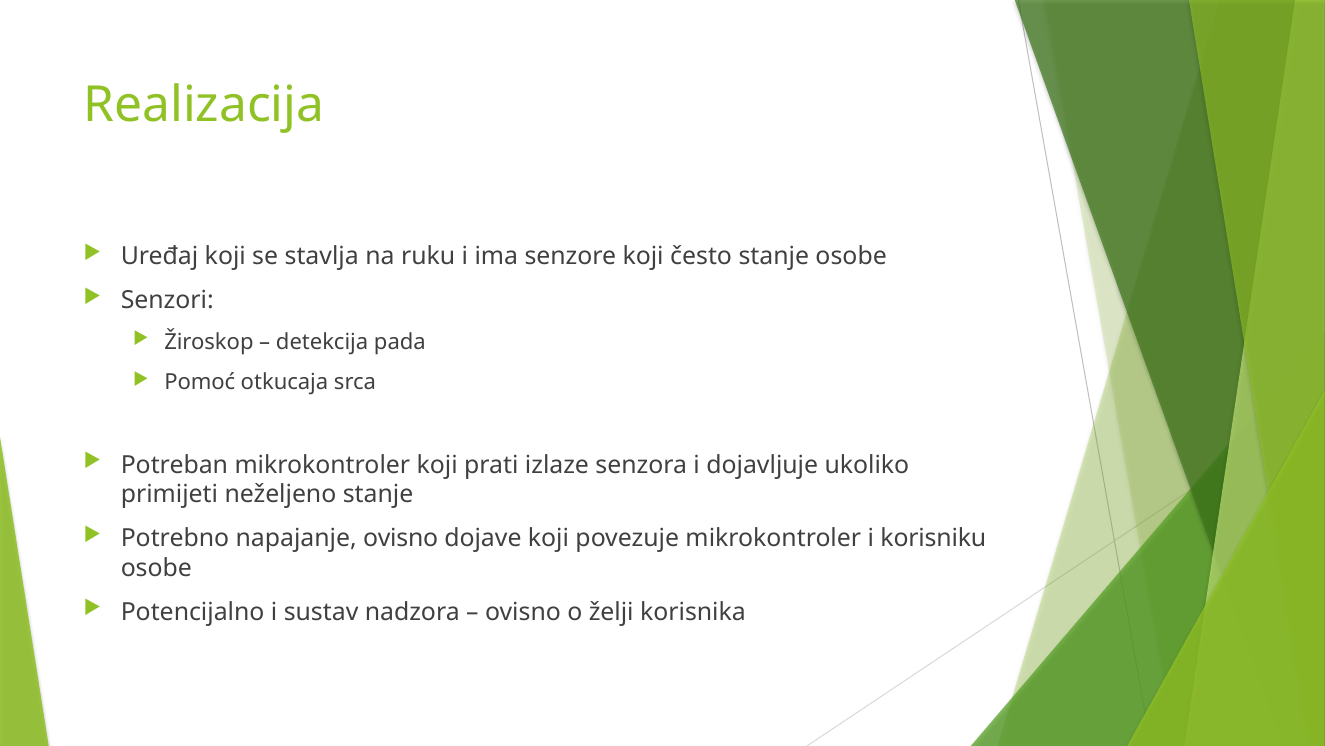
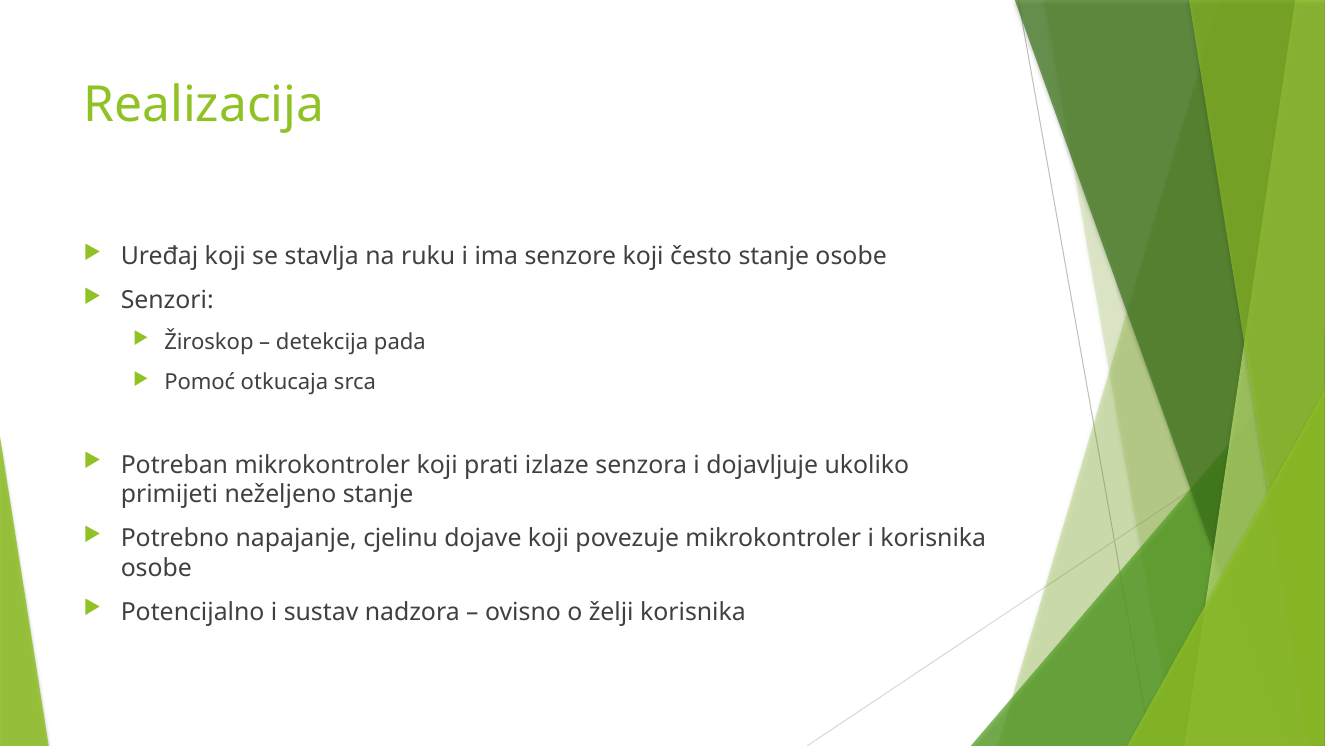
napajanje ovisno: ovisno -> cjelinu
i korisniku: korisniku -> korisnika
